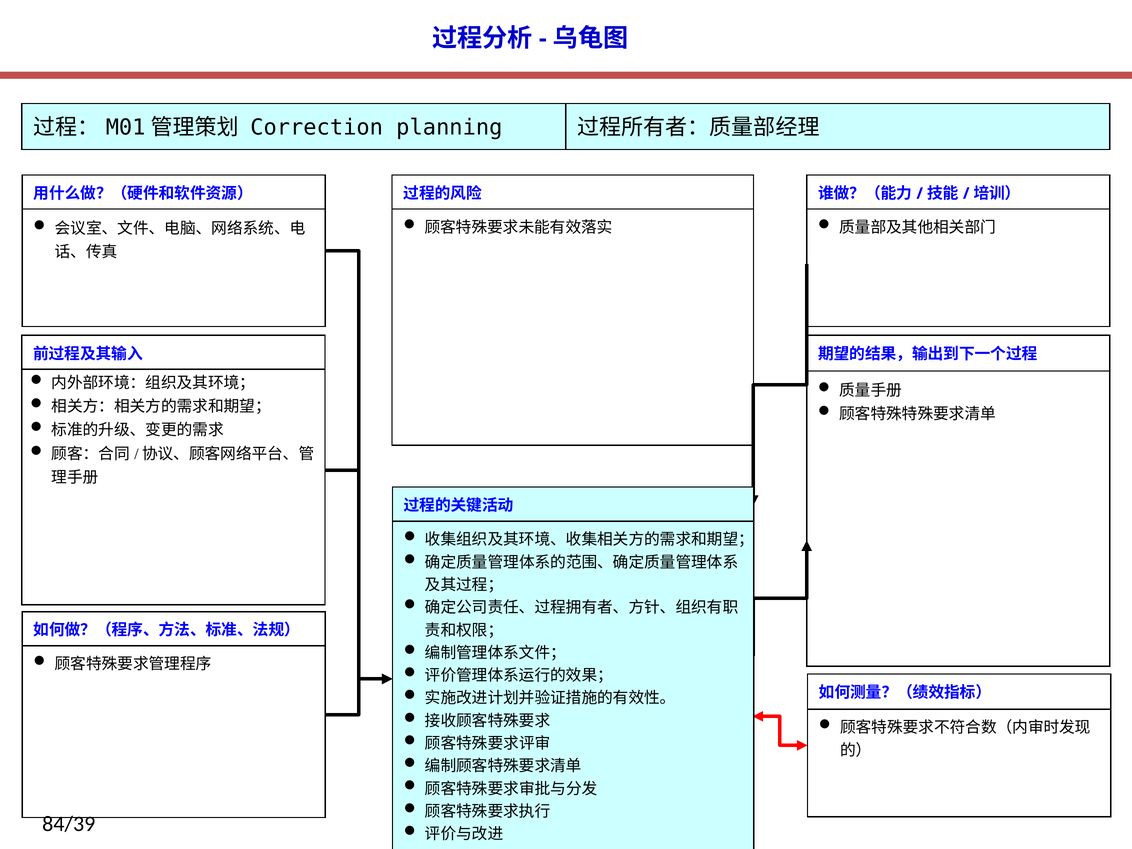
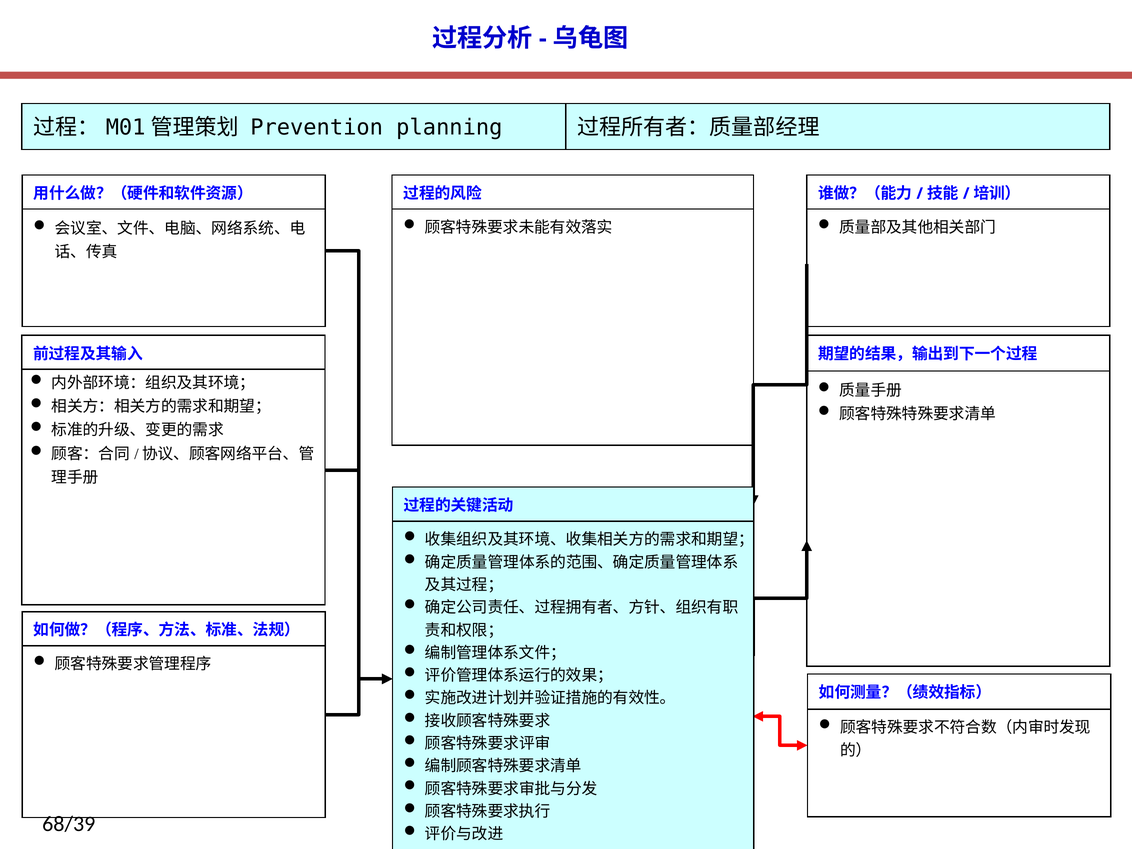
Correction: Correction -> Prevention
84/39: 84/39 -> 68/39
